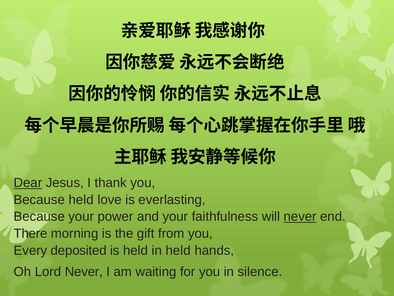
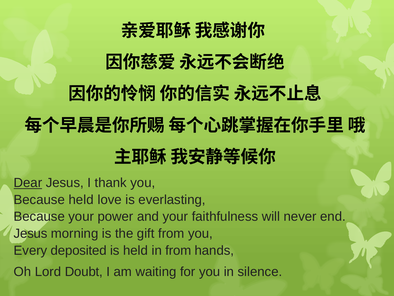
never at (300, 216) underline: present -> none
There at (31, 233): There -> Jesus
in held: held -> from
Lord Never: Never -> Doubt
